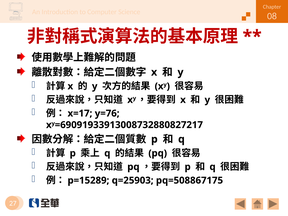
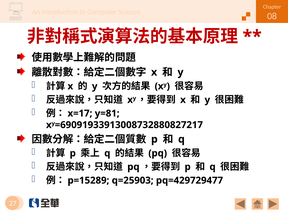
y=76: y=76 -> y=81
pq=508867175: pq=508867175 -> pq=429729477
